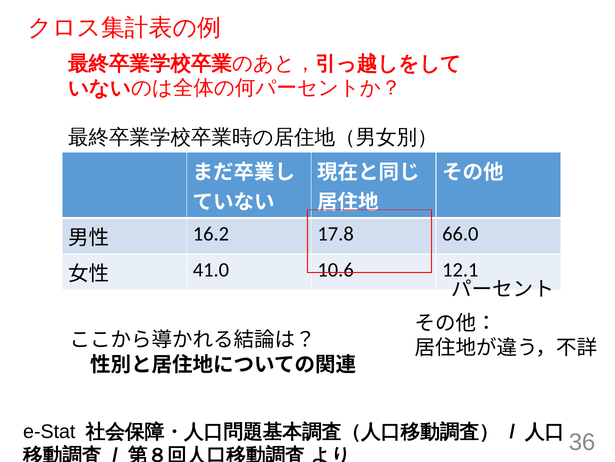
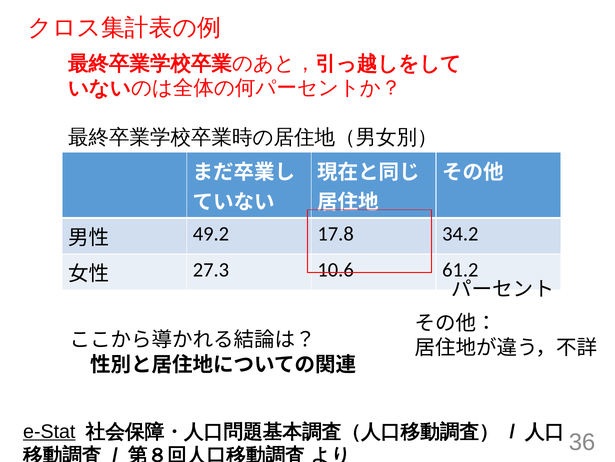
16.2: 16.2 -> 49.2
66.0: 66.0 -> 34.2
41.0: 41.0 -> 27.3
12.1: 12.1 -> 61.2
e-Stat underline: none -> present
